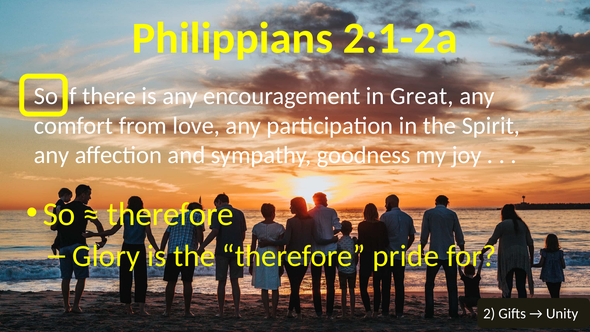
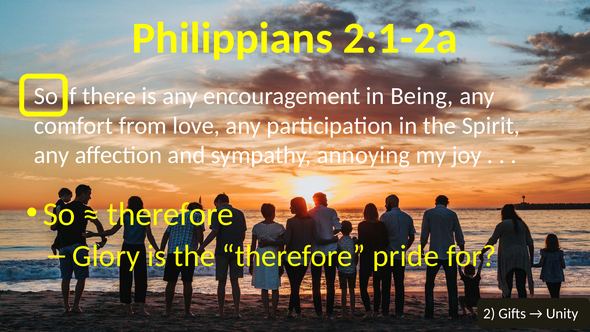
Great: Great -> Being
goodness: goodness -> annoying
